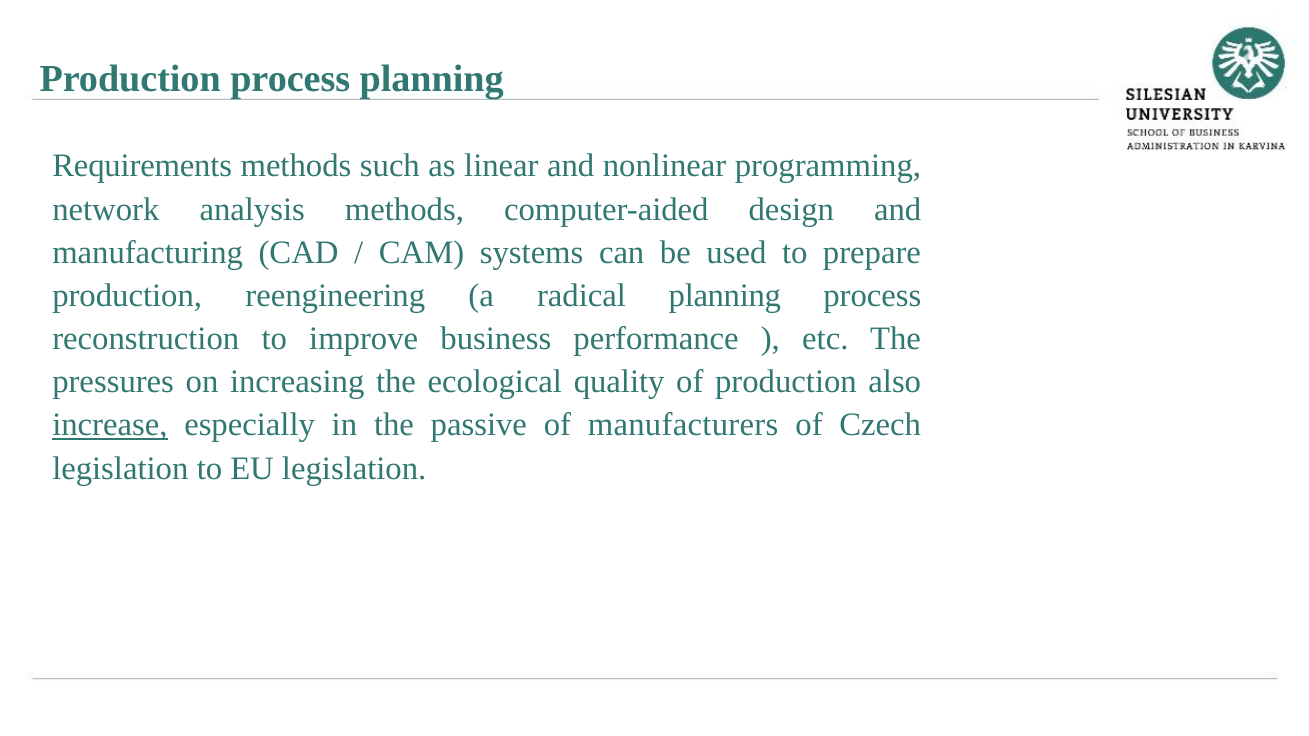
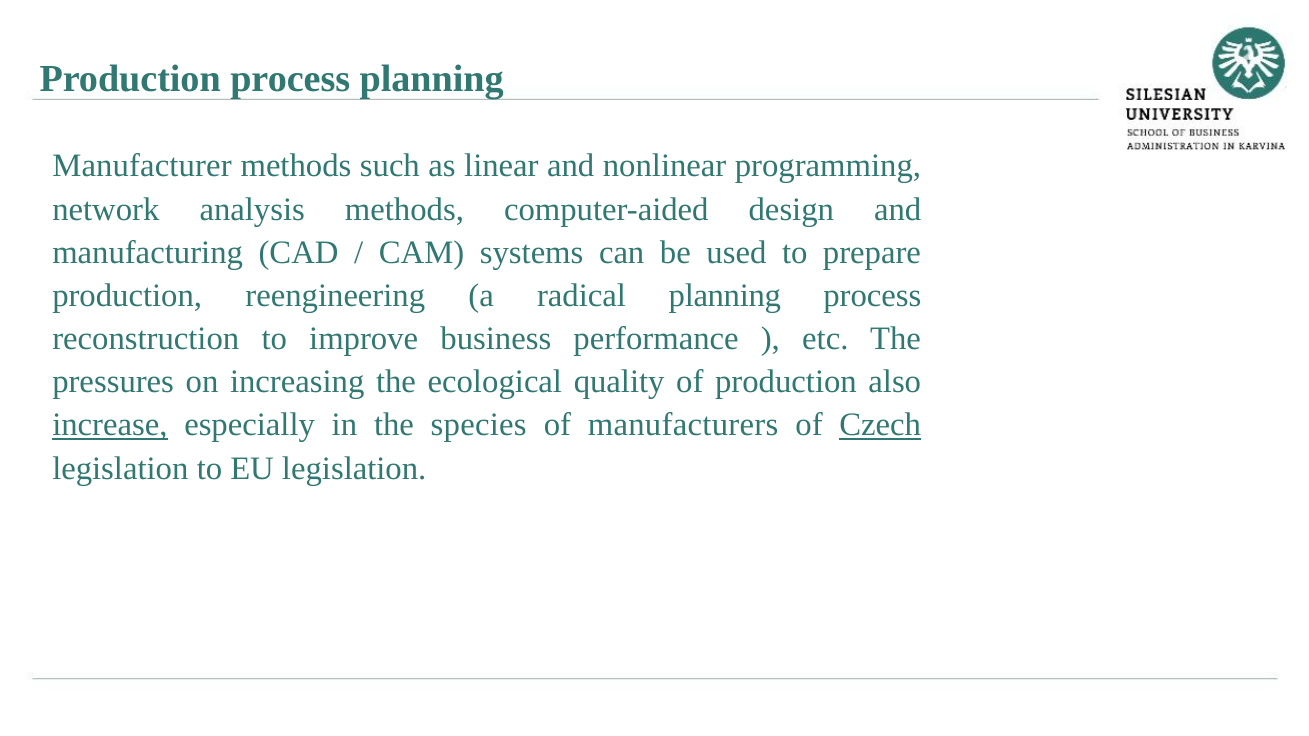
Requirements: Requirements -> Manufacturer
passive: passive -> species
Czech underline: none -> present
